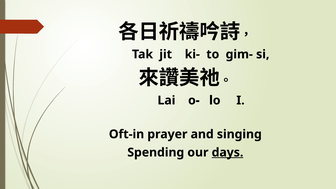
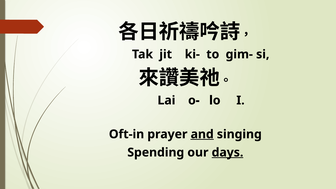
and underline: none -> present
